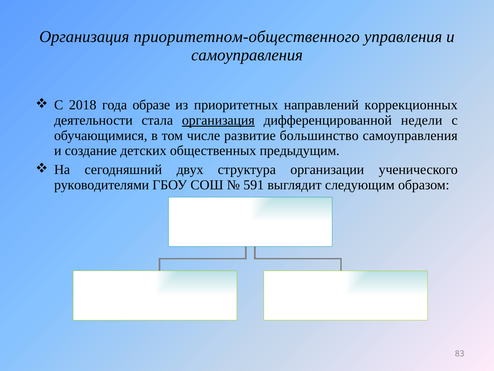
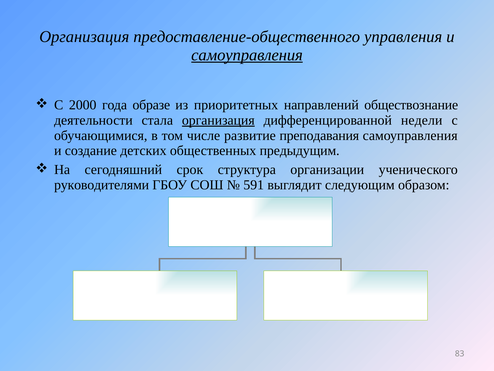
приоритетном-общественного: приоритетном-общественного -> предоставление-общественного
самоуправления at (247, 55) underline: none -> present
2018: 2018 -> 2000
коррекционных: коррекционных -> обществознание
большинство: большинство -> преподавания
двух: двух -> срок
